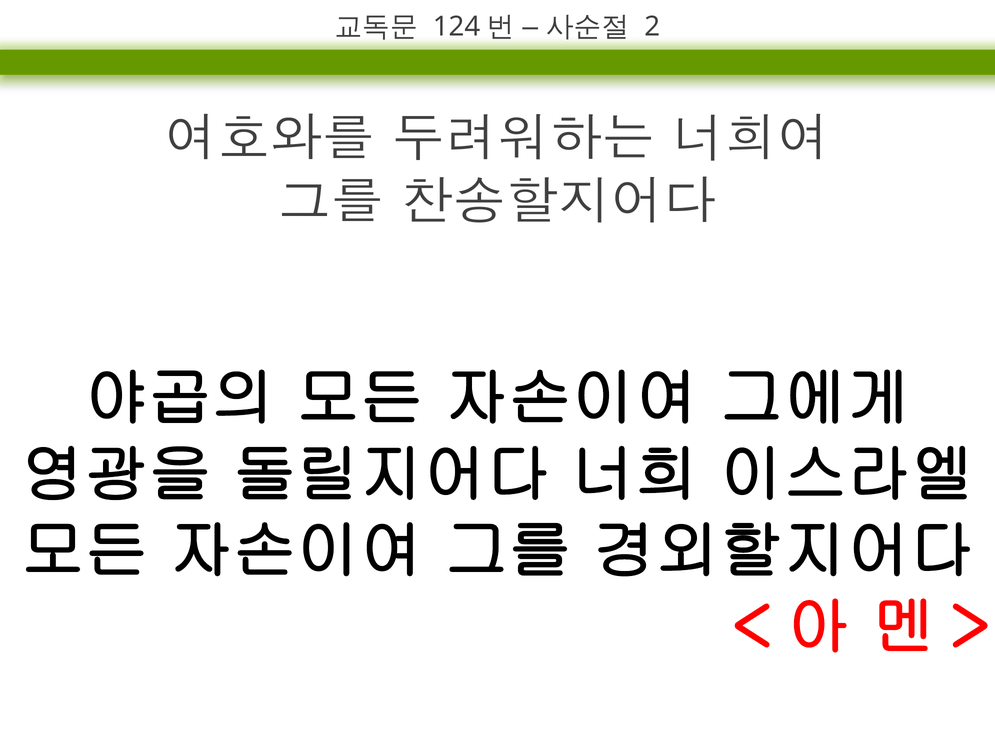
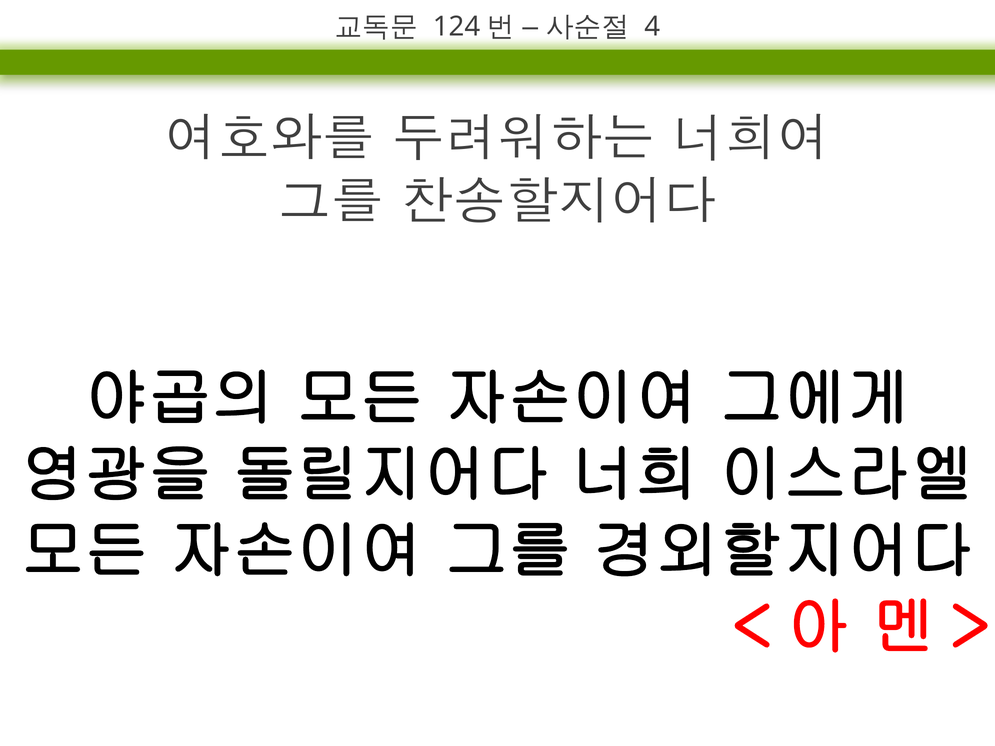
2: 2 -> 4
